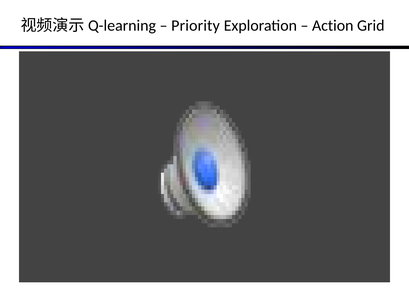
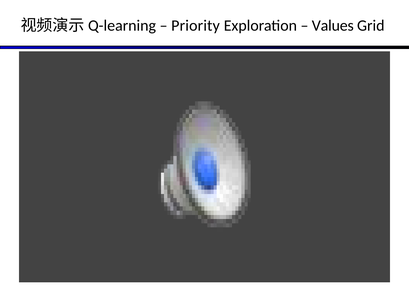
Action: Action -> Values
